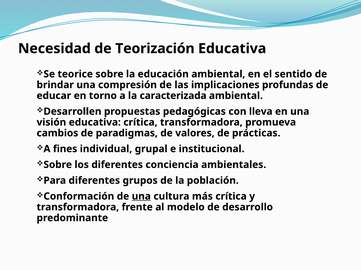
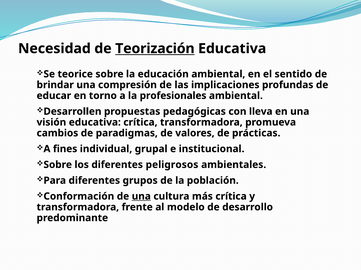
Teorización underline: none -> present
caracterizada: caracterizada -> profesionales
conciencia: conciencia -> peligrosos
